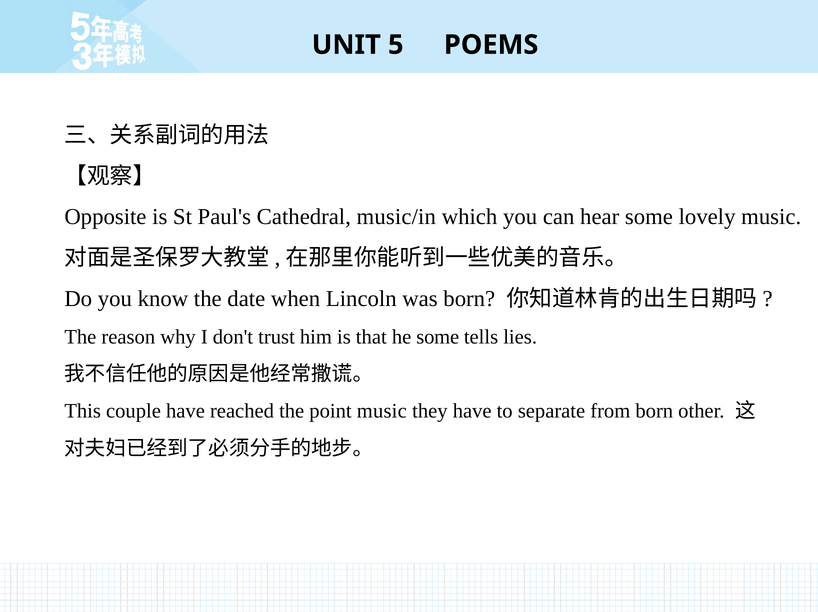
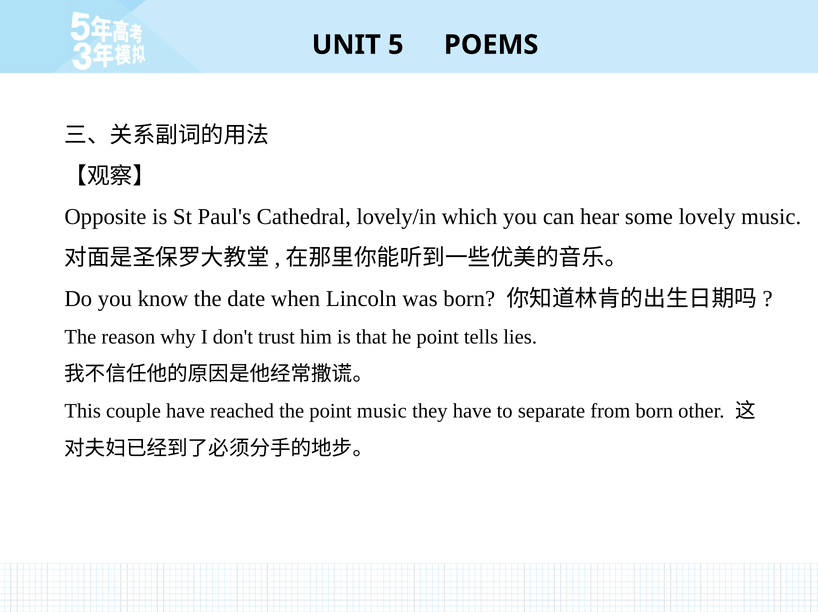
music/in: music/in -> lovely/in
he some: some -> point
